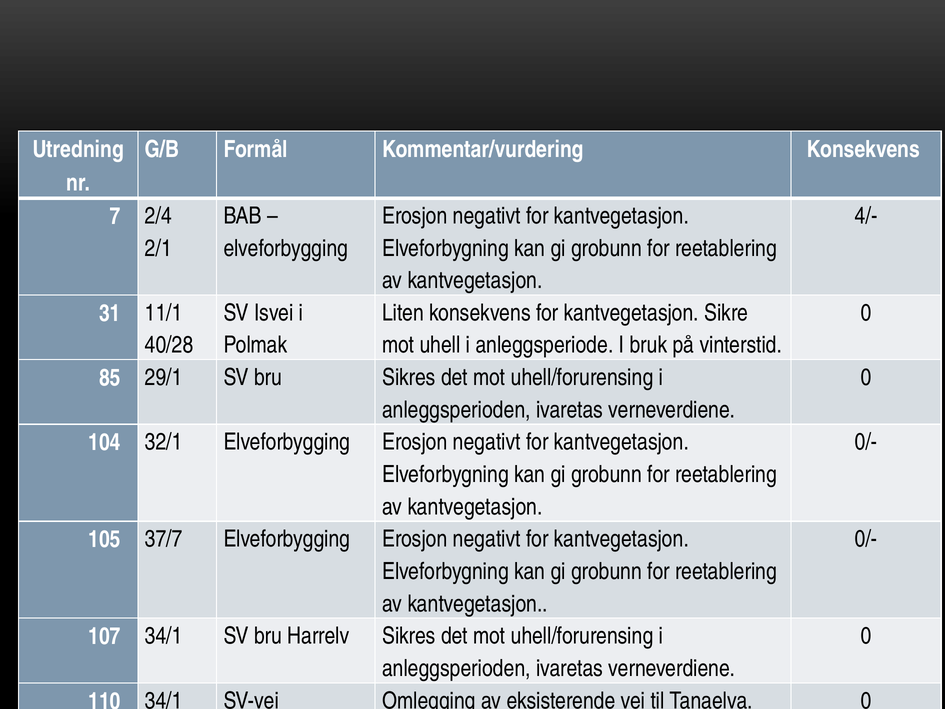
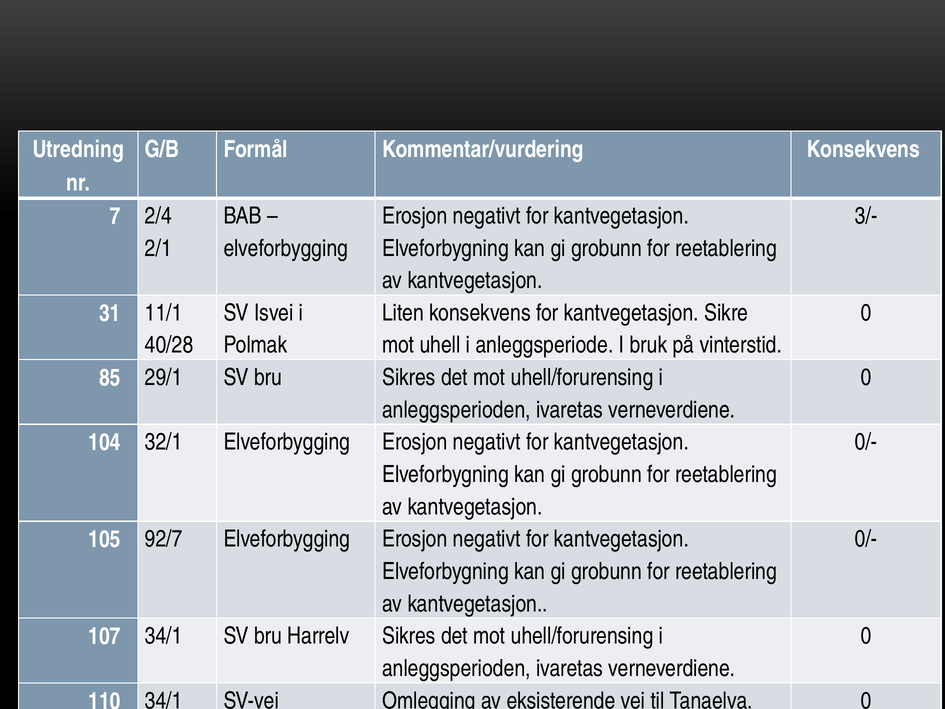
4/-: 4/- -> 3/-
37/7: 37/7 -> 92/7
